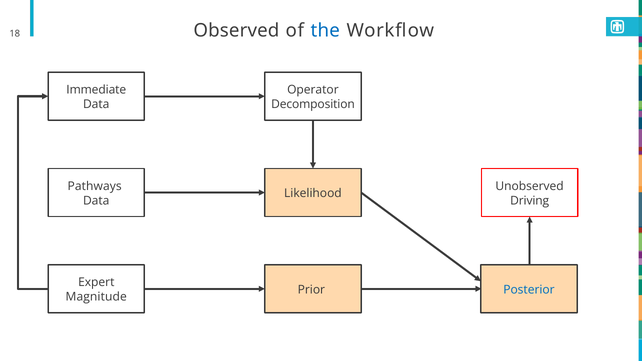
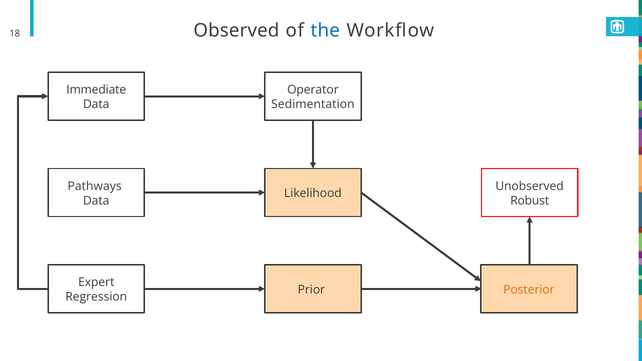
Decomposition: Decomposition -> Sedimentation
Driving: Driving -> Robust
Posterior colour: blue -> orange
Magnitude: Magnitude -> Regression
